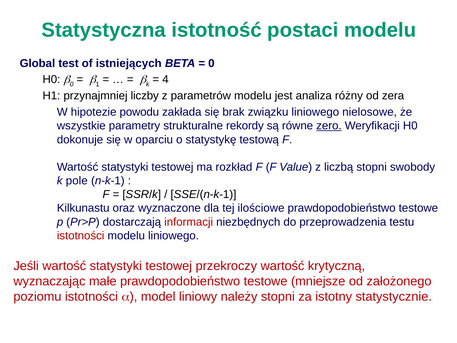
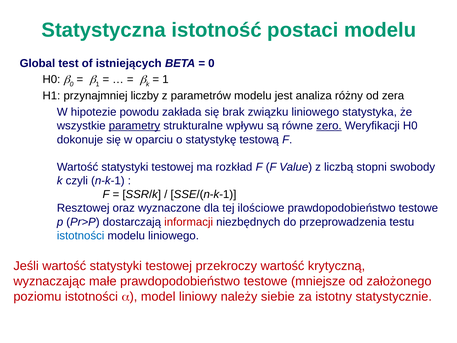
4 at (165, 79): 4 -> 1
nielosowe: nielosowe -> statystyka
parametry underline: none -> present
rekordy: rekordy -> wpływu
pole: pole -> czyli
Kilkunastu: Kilkunastu -> Resztowej
istotności at (81, 235) colour: red -> blue
należy stopni: stopni -> siebie
